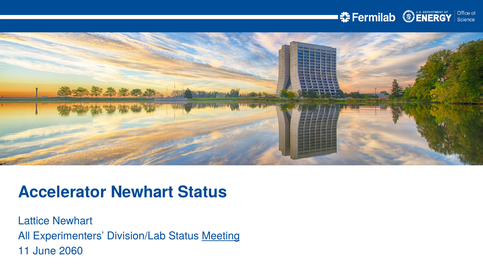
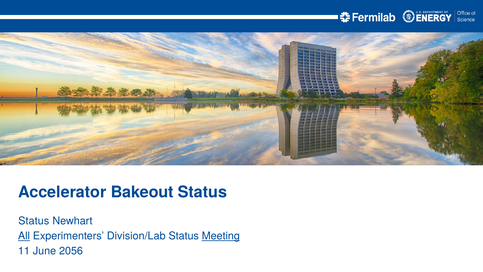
Accelerator Newhart: Newhart -> Bakeout
Lattice at (34, 221): Lattice -> Status
All underline: none -> present
2060: 2060 -> 2056
